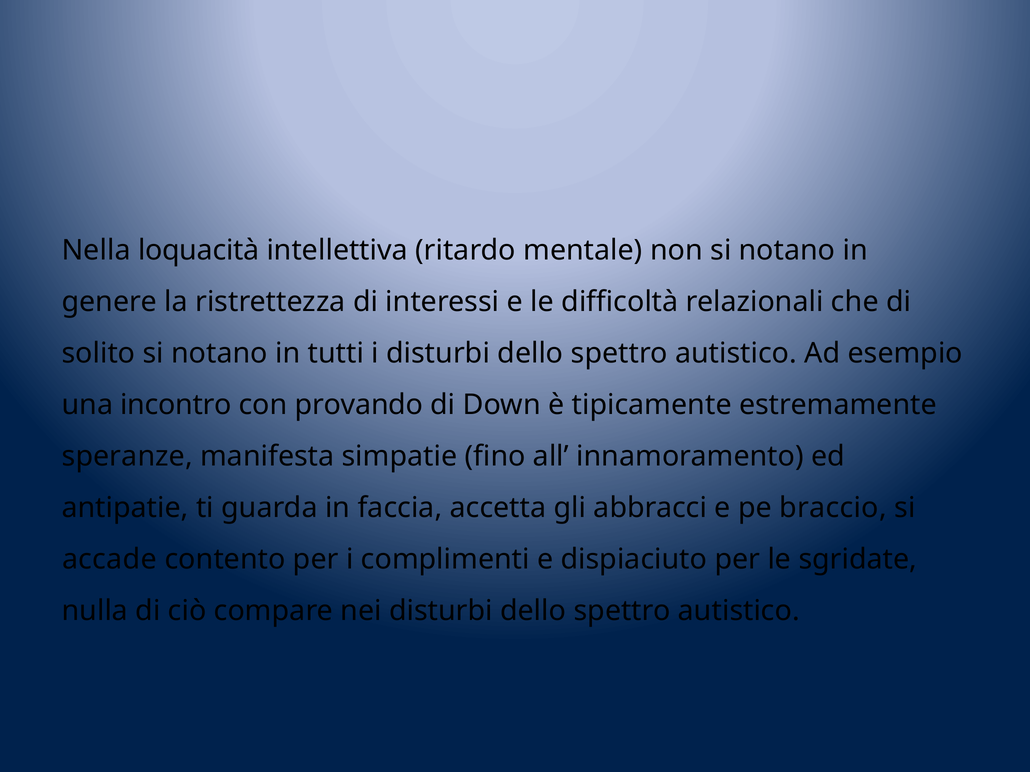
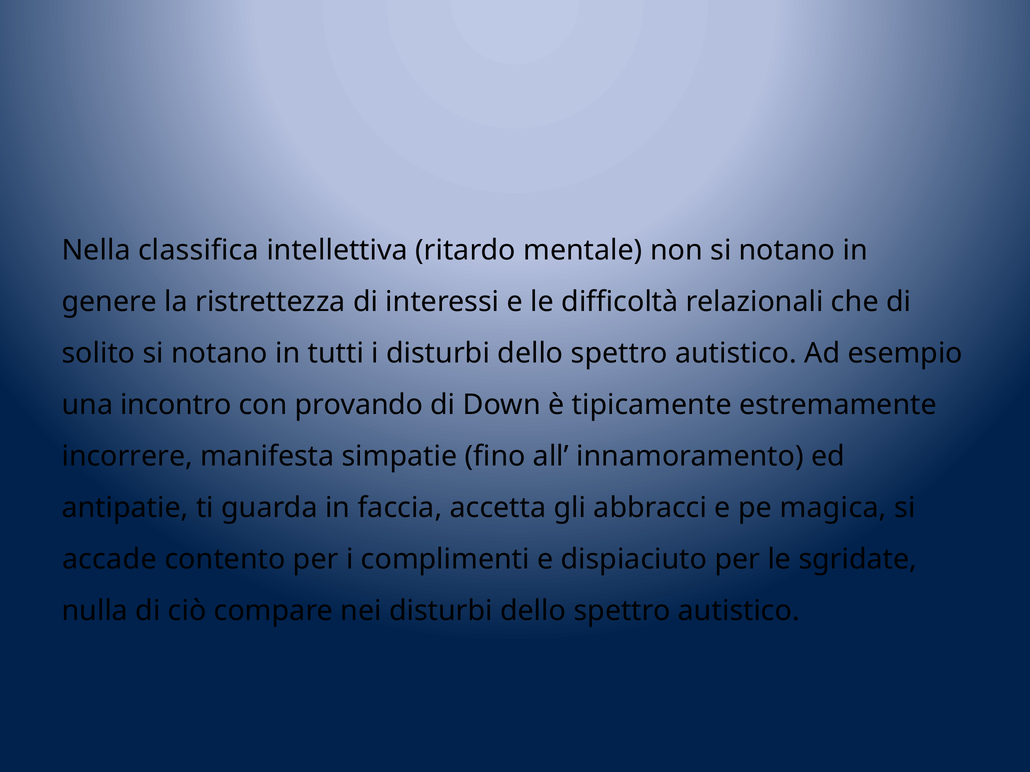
loquacità: loquacità -> classifica
speranze: speranze -> incorrere
braccio: braccio -> magica
